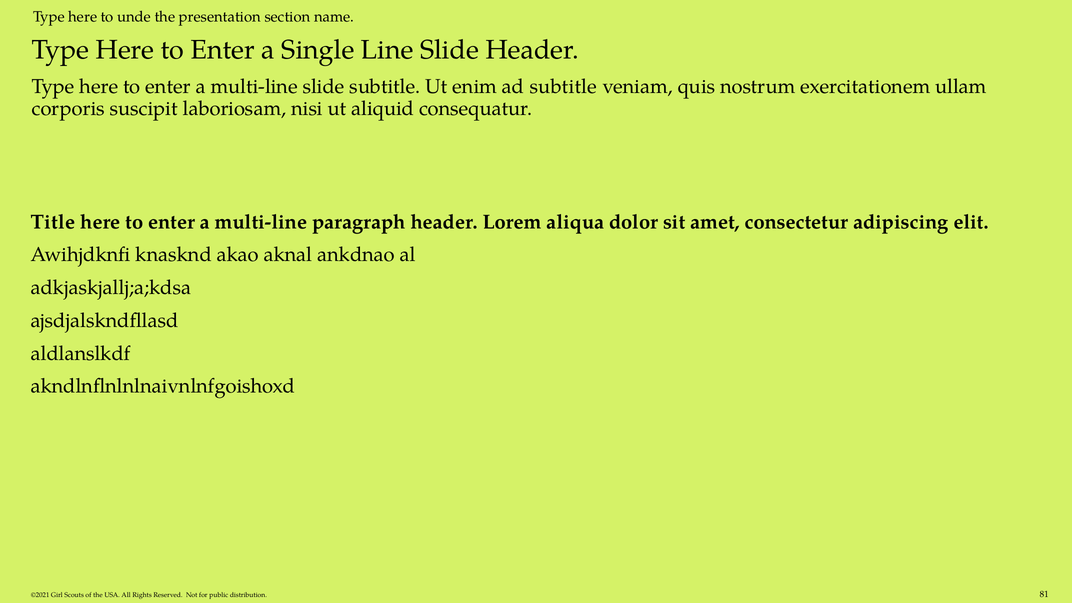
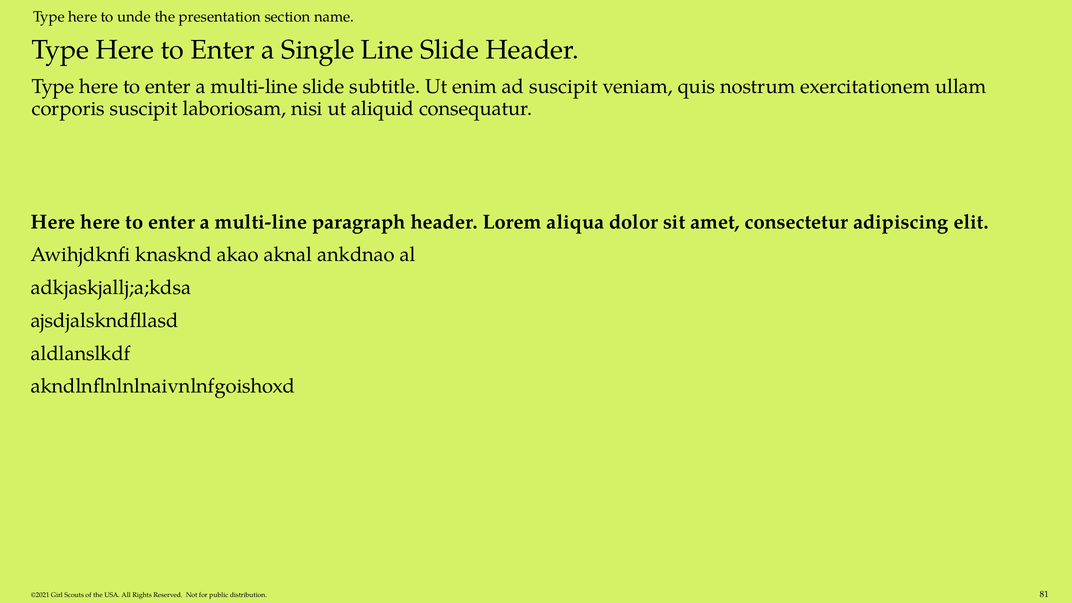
ad subtitle: subtitle -> suscipit
Title at (53, 222): Title -> Here
